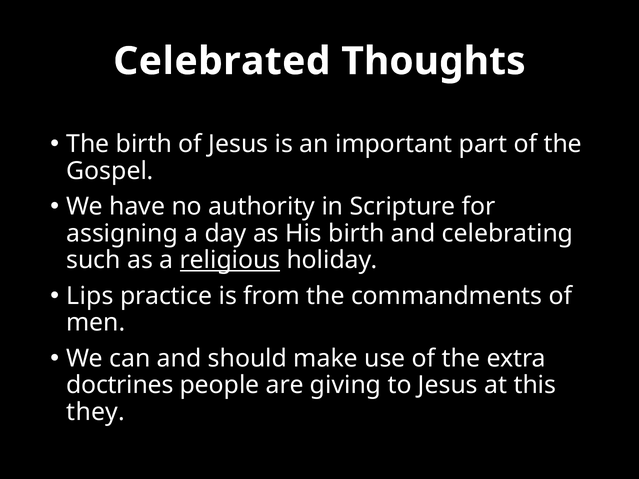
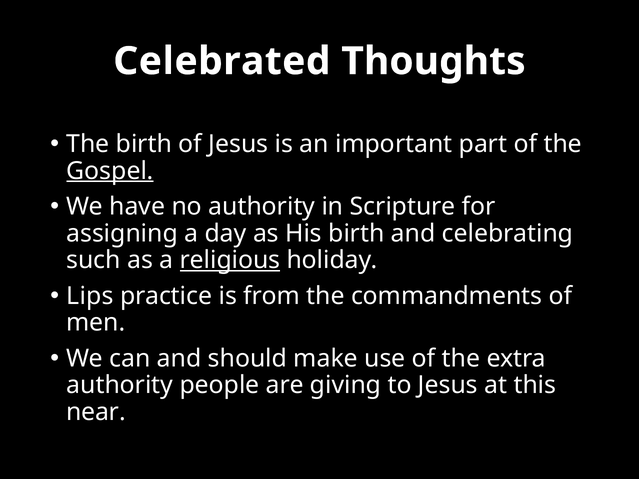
Gospel underline: none -> present
doctrines at (120, 385): doctrines -> authority
they: they -> near
